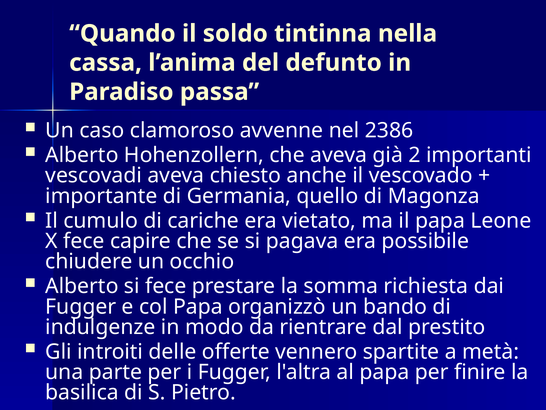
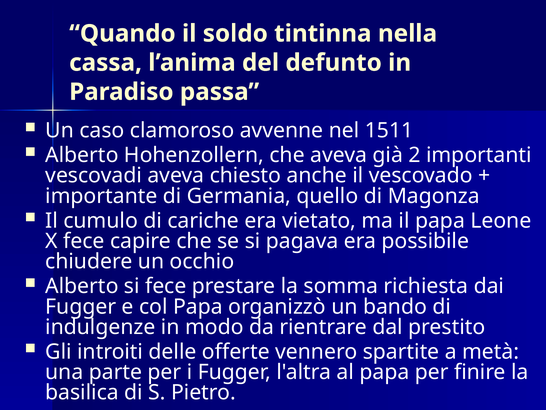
2386: 2386 -> 1511
